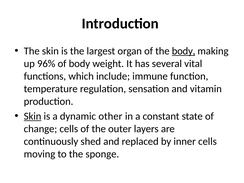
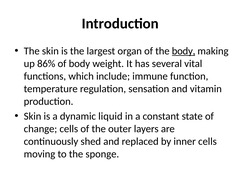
96%: 96% -> 86%
Skin at (33, 116) underline: present -> none
other: other -> liquid
